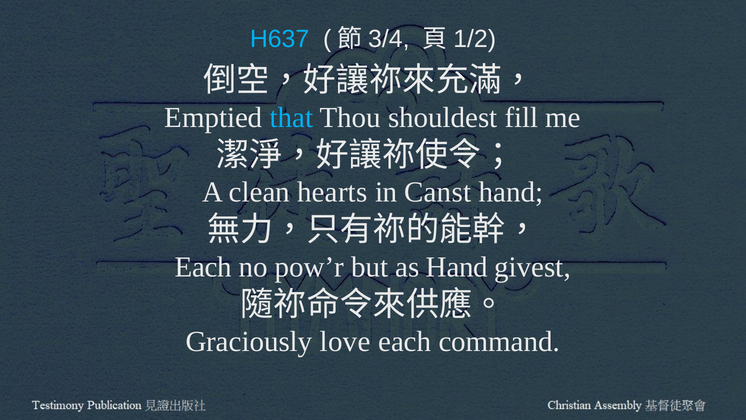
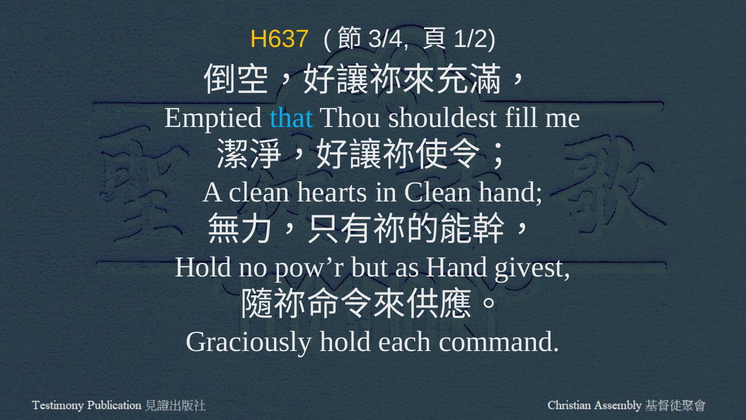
H637 colour: light blue -> yellow
in Canst: Canst -> Clean
Each at (203, 267): Each -> Hold
Graciously love: love -> hold
